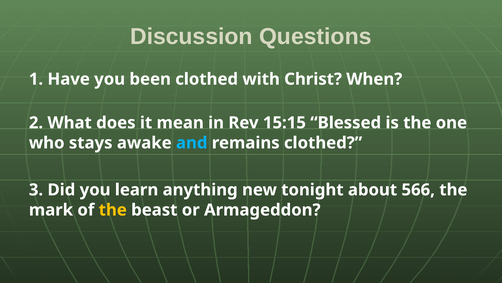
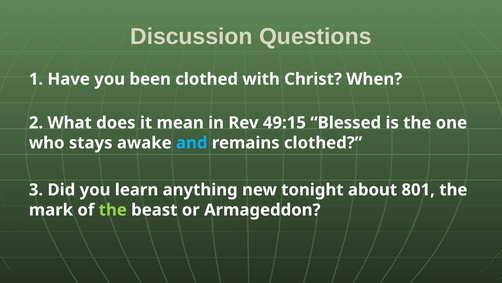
15:15: 15:15 -> 49:15
566: 566 -> 801
the at (113, 210) colour: yellow -> light green
